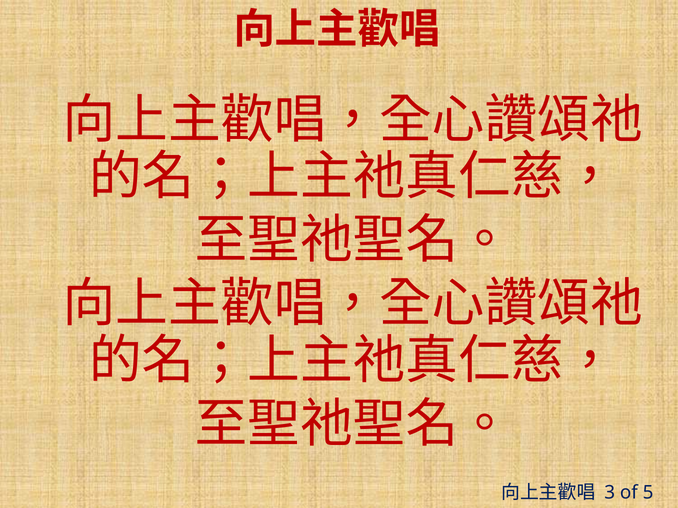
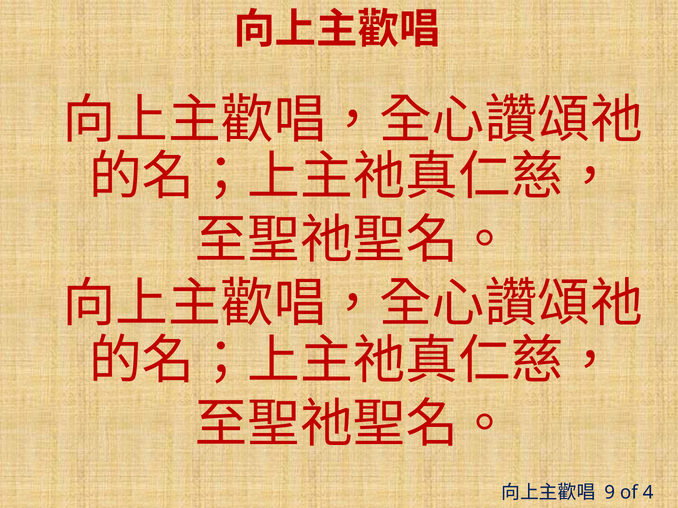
3: 3 -> 9
5: 5 -> 4
